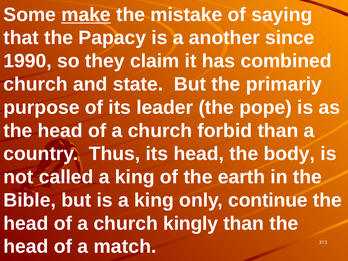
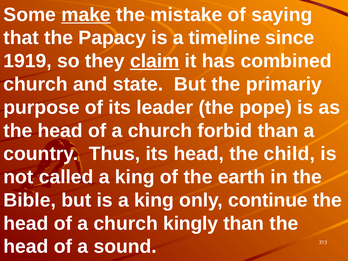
another: another -> timeline
1990: 1990 -> 1919
claim underline: none -> present
body: body -> child
match: match -> sound
